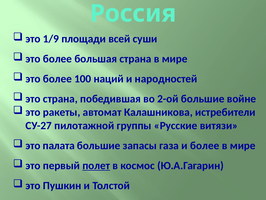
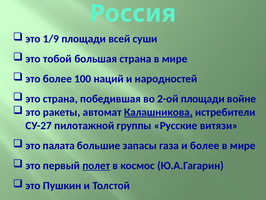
более at (57, 59): более -> тобой
2-ой большие: большие -> площади
Калашникова underline: none -> present
